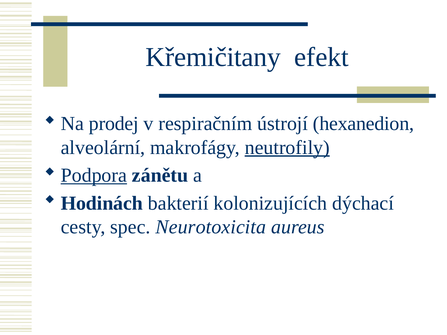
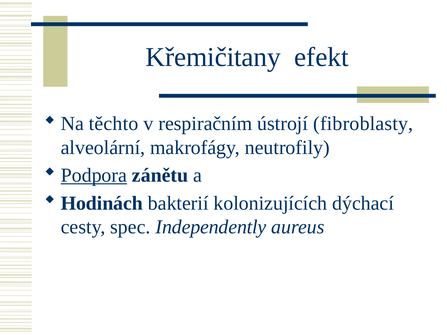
prodej: prodej -> těchto
hexanedion: hexanedion -> fibroblasty
neutrofily underline: present -> none
Neurotoxicita: Neurotoxicita -> Independently
